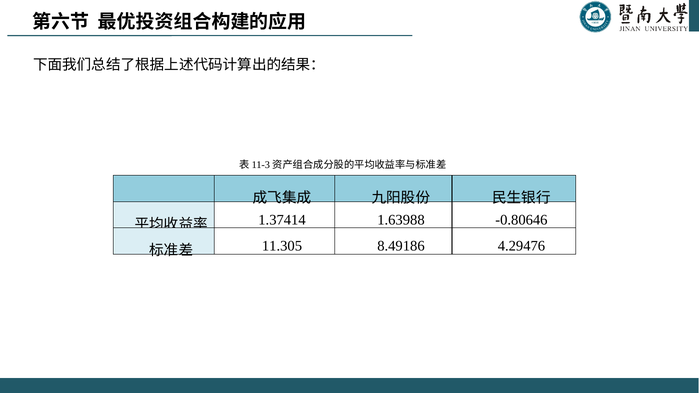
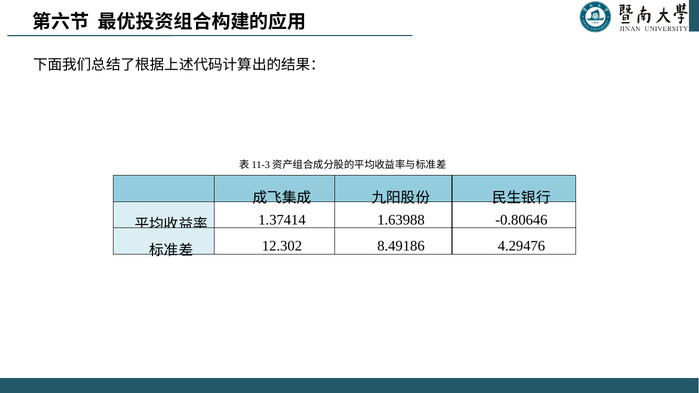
11.305: 11.305 -> 12.302
